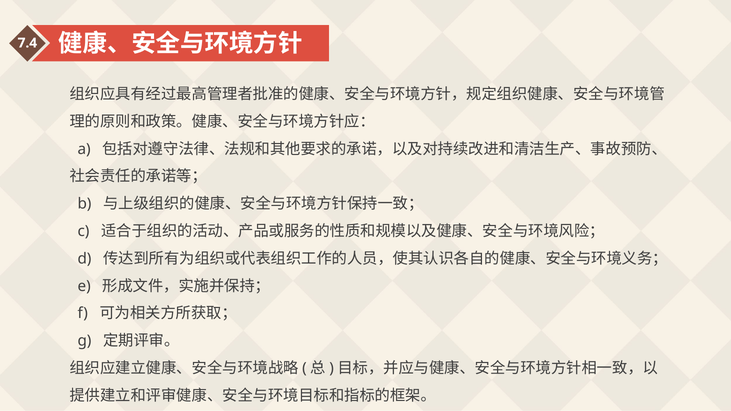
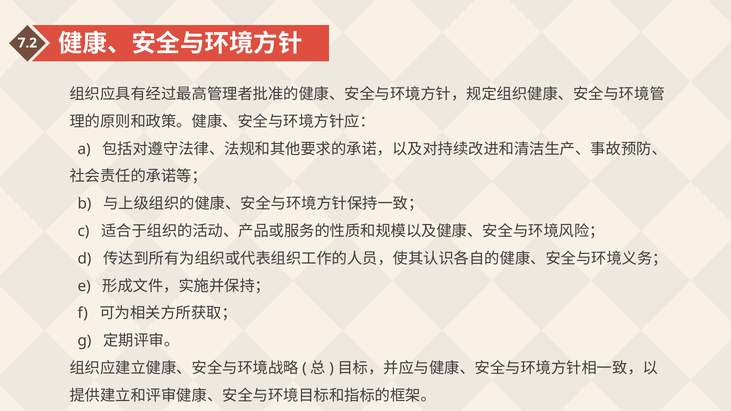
7.4: 7.4 -> 7.2
